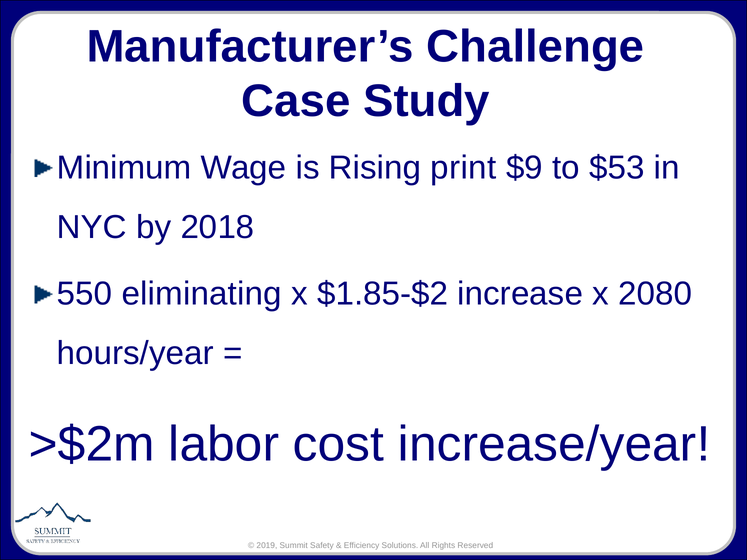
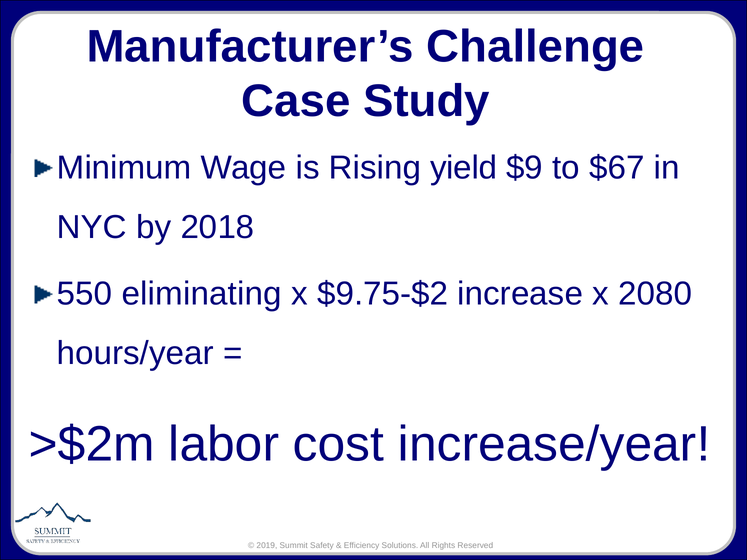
print: print -> yield
$53: $53 -> $67
$1.85-$2: $1.85-$2 -> $9.75-$2
